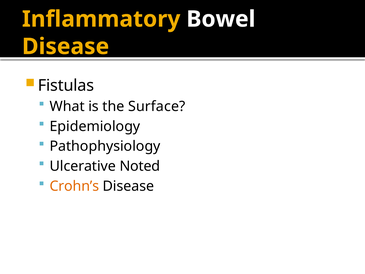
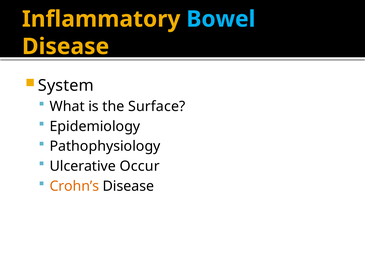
Bowel colour: white -> light blue
Fistulas: Fistulas -> System
Noted: Noted -> Occur
